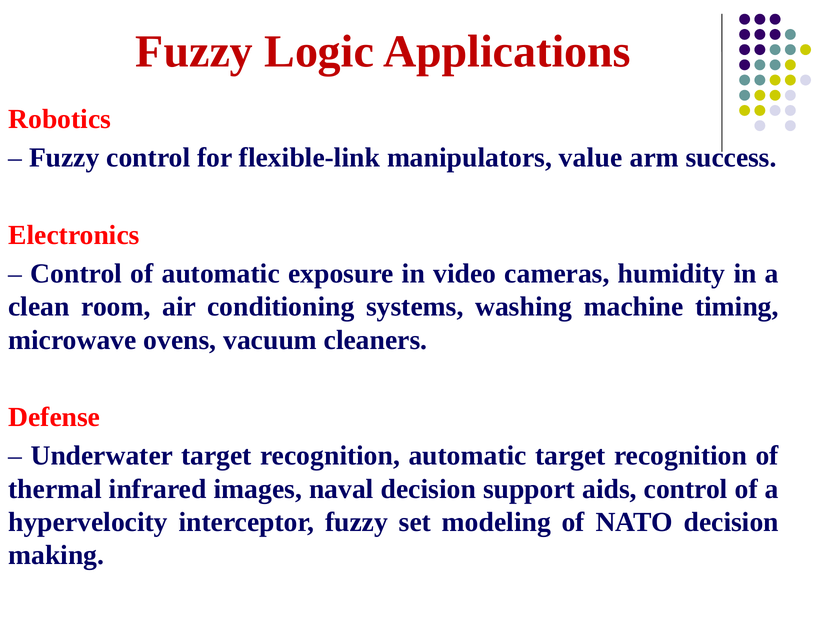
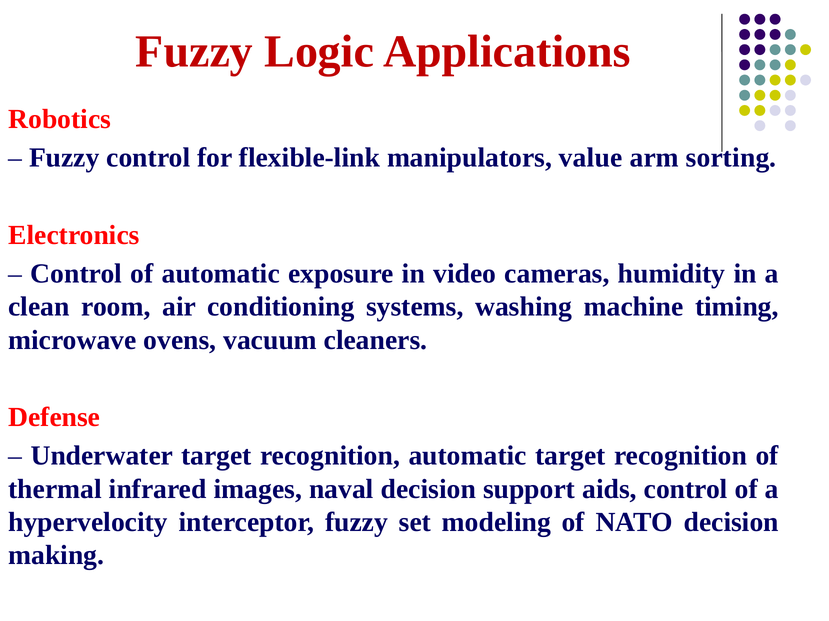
success: success -> sorting
